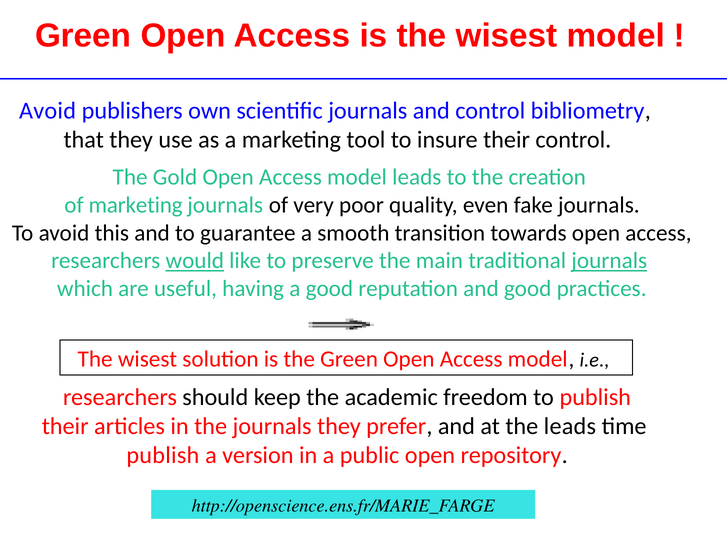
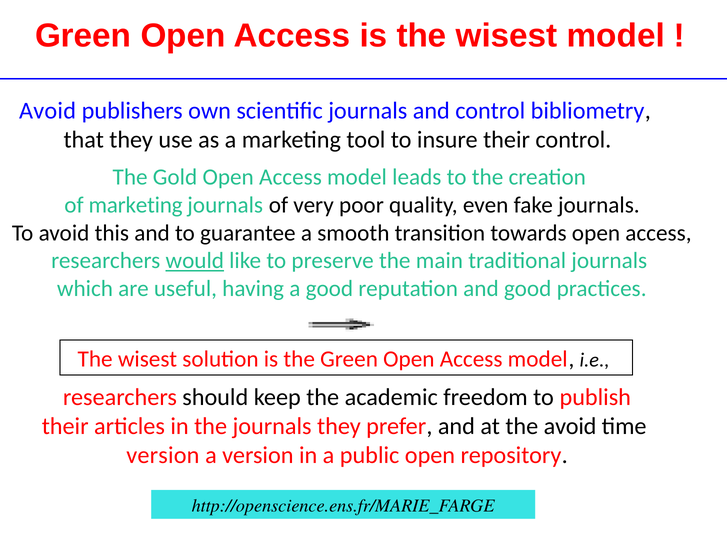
journals at (609, 261) underline: present -> none
the leads: leads -> avoid
publish at (163, 456): publish -> version
